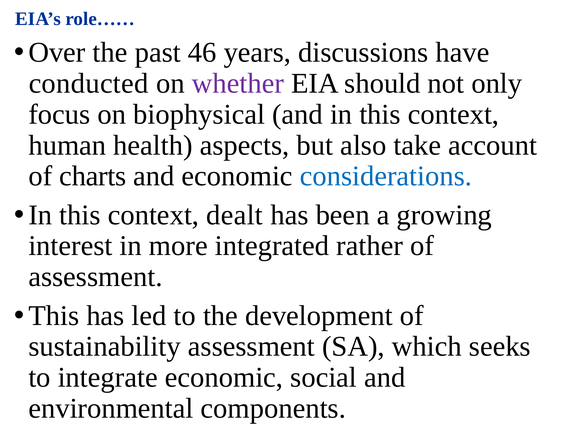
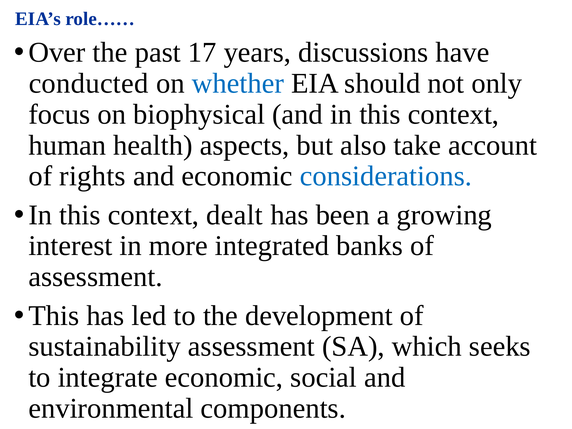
46: 46 -> 17
whether colour: purple -> blue
charts: charts -> rights
rather: rather -> banks
